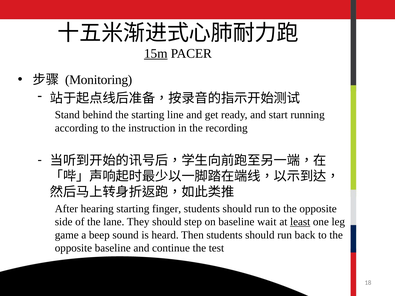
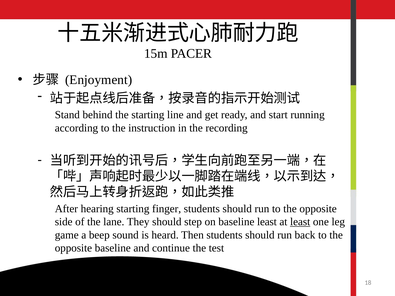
15m underline: present -> none
Monitoring: Monitoring -> Enjoyment
baseline wait: wait -> least
